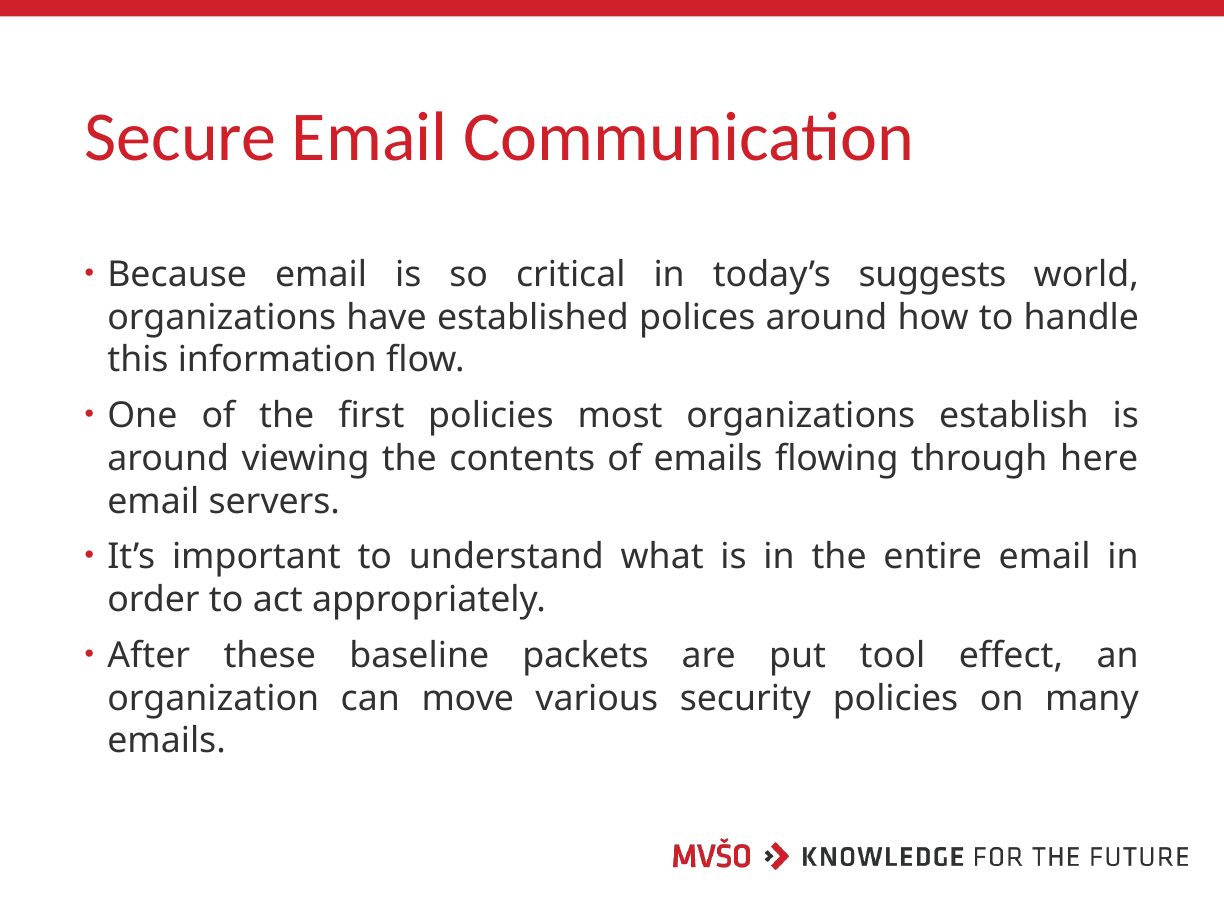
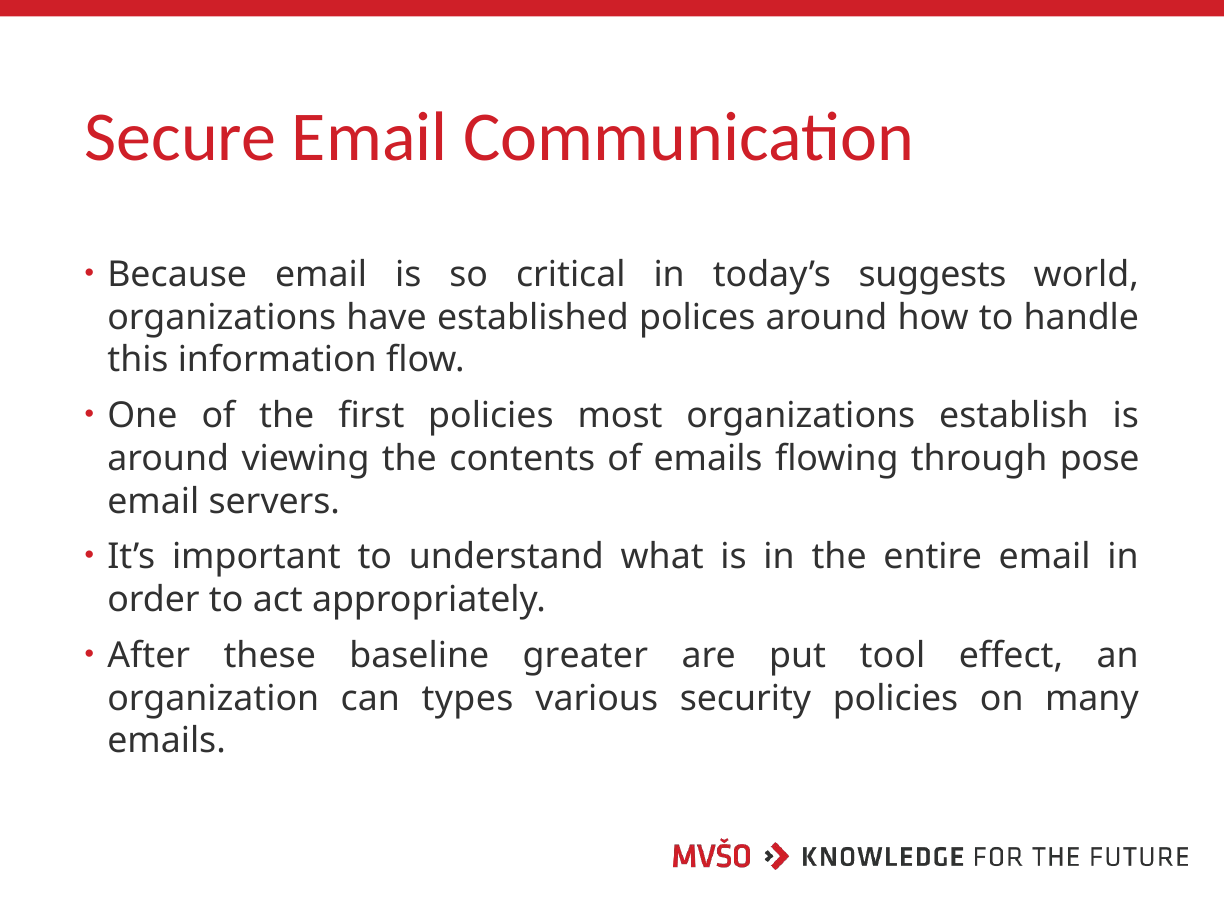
here: here -> pose
packets: packets -> greater
move: move -> types
